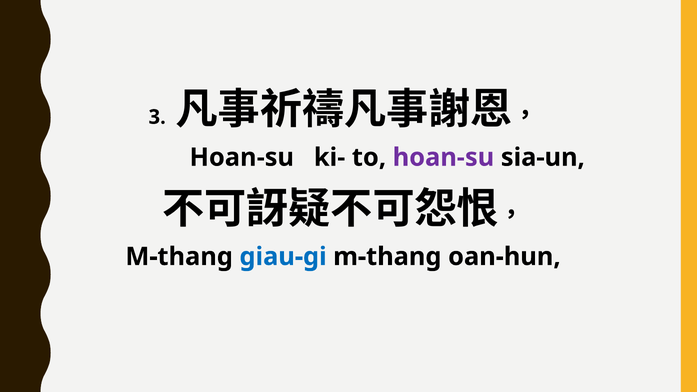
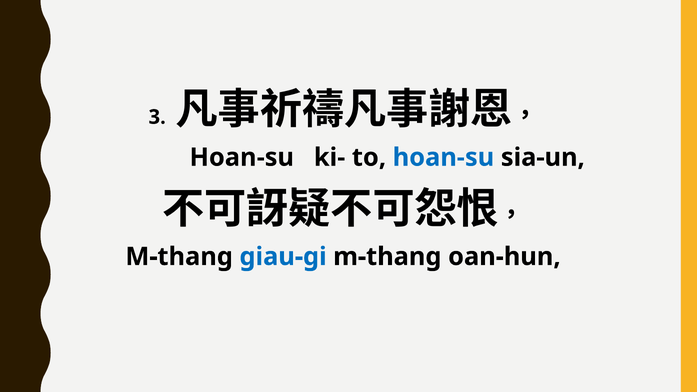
hoan-su at (443, 157) colour: purple -> blue
